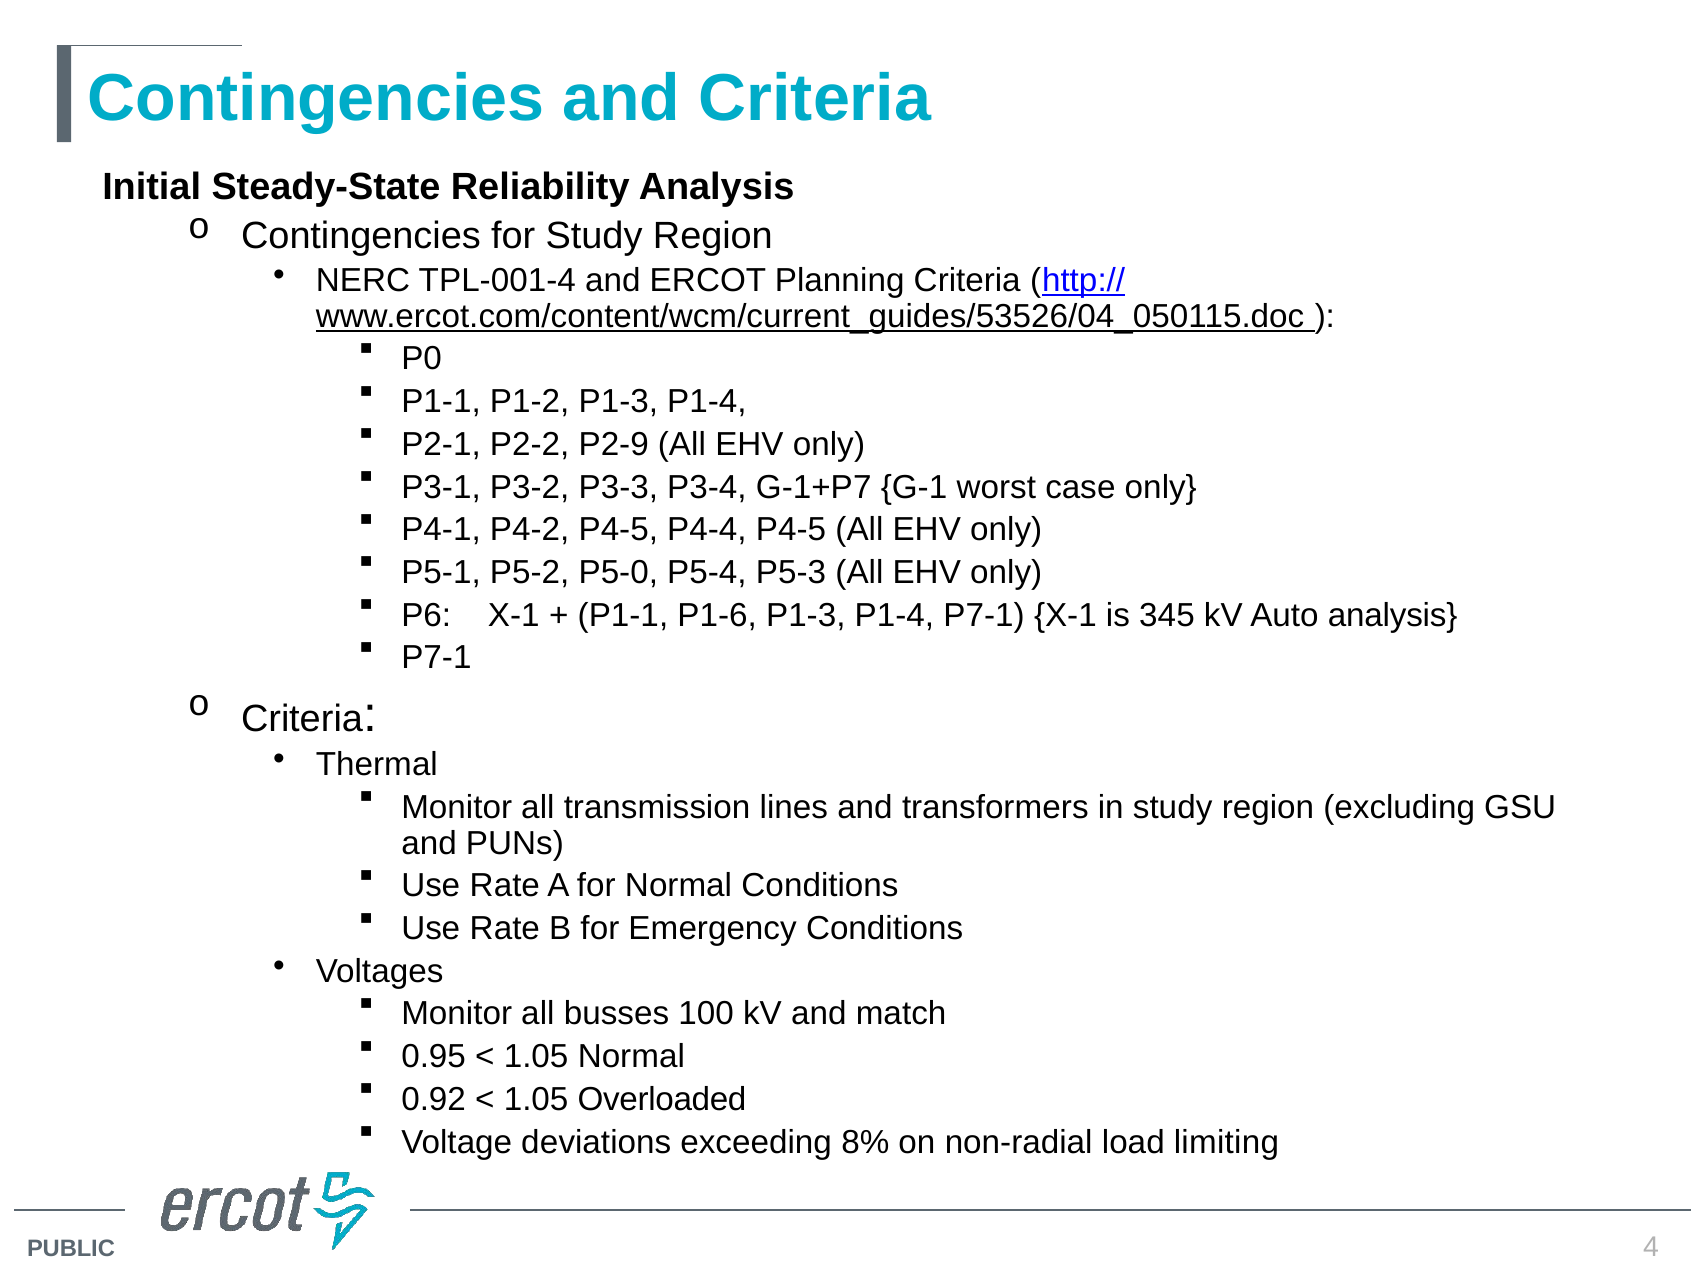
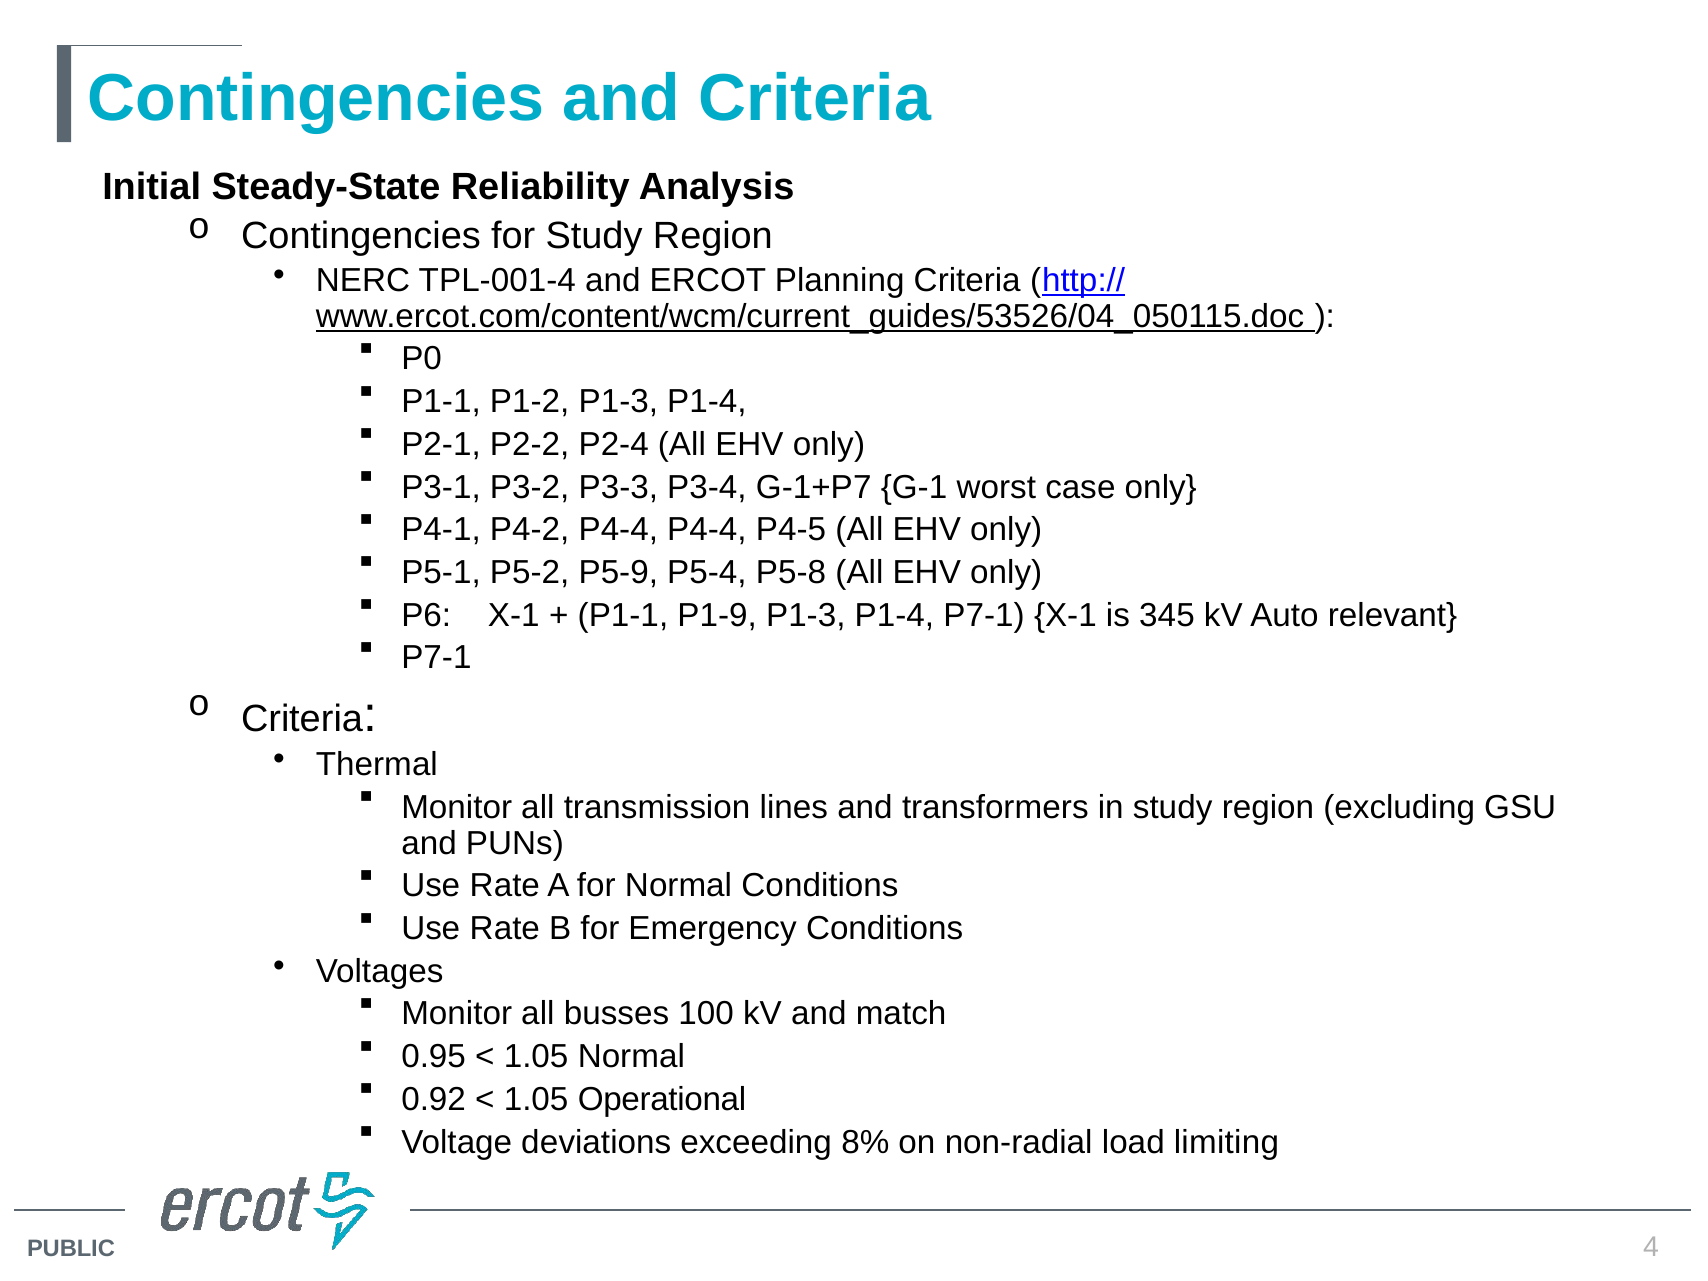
P2-9: P2-9 -> P2-4
P4-2 P4-5: P4-5 -> P4-4
P5-0: P5-0 -> P5-9
P5-3: P5-3 -> P5-8
P1-6: P1-6 -> P1-9
Auto analysis: analysis -> relevant
Overloaded: Overloaded -> Operational
